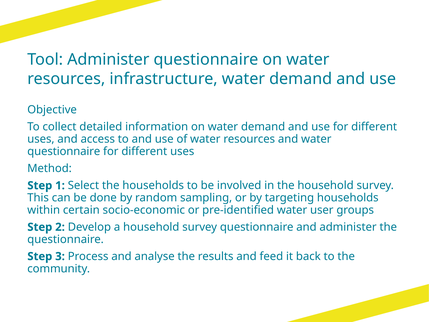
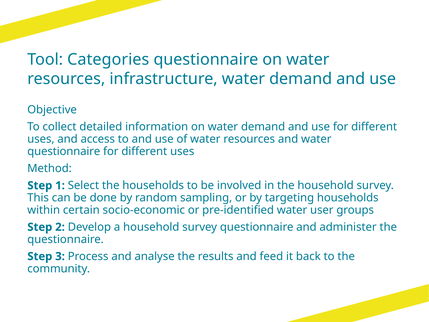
Tool Administer: Administer -> Categories
